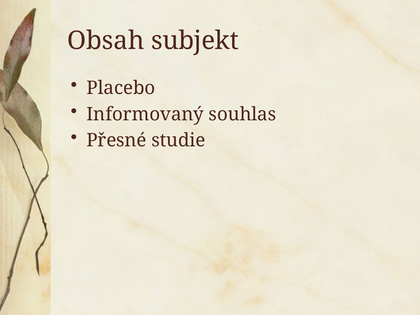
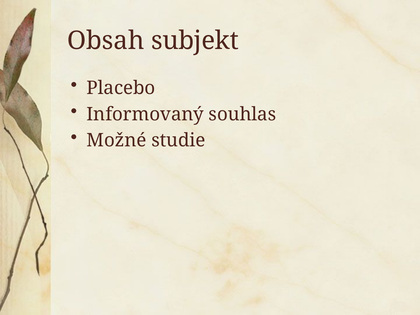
Přesné: Přesné -> Možné
